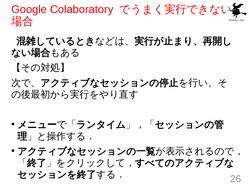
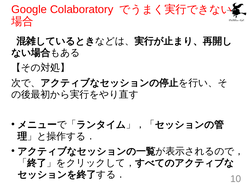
26: 26 -> 10
